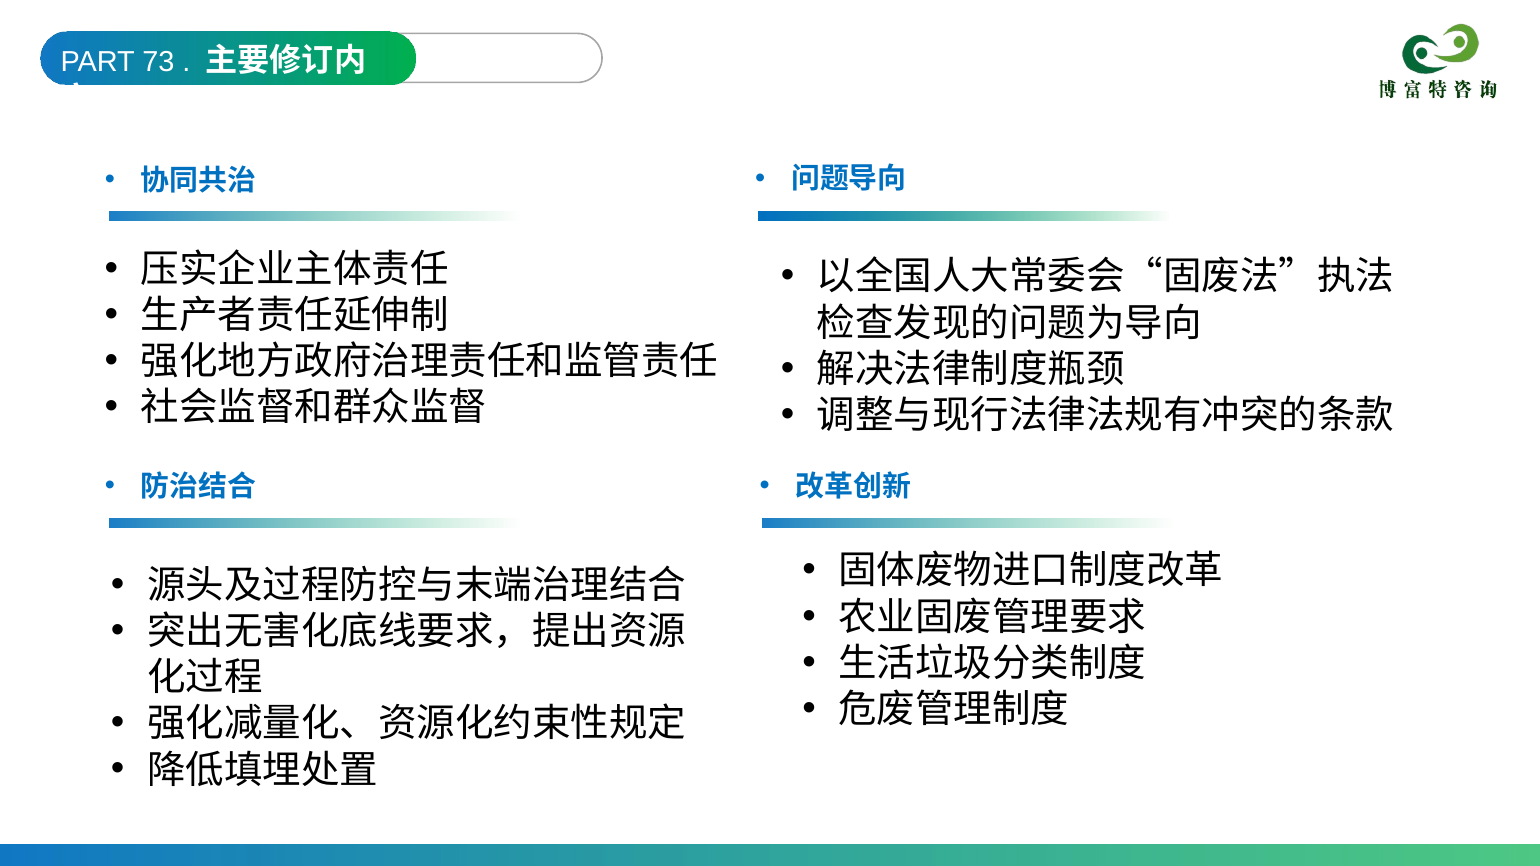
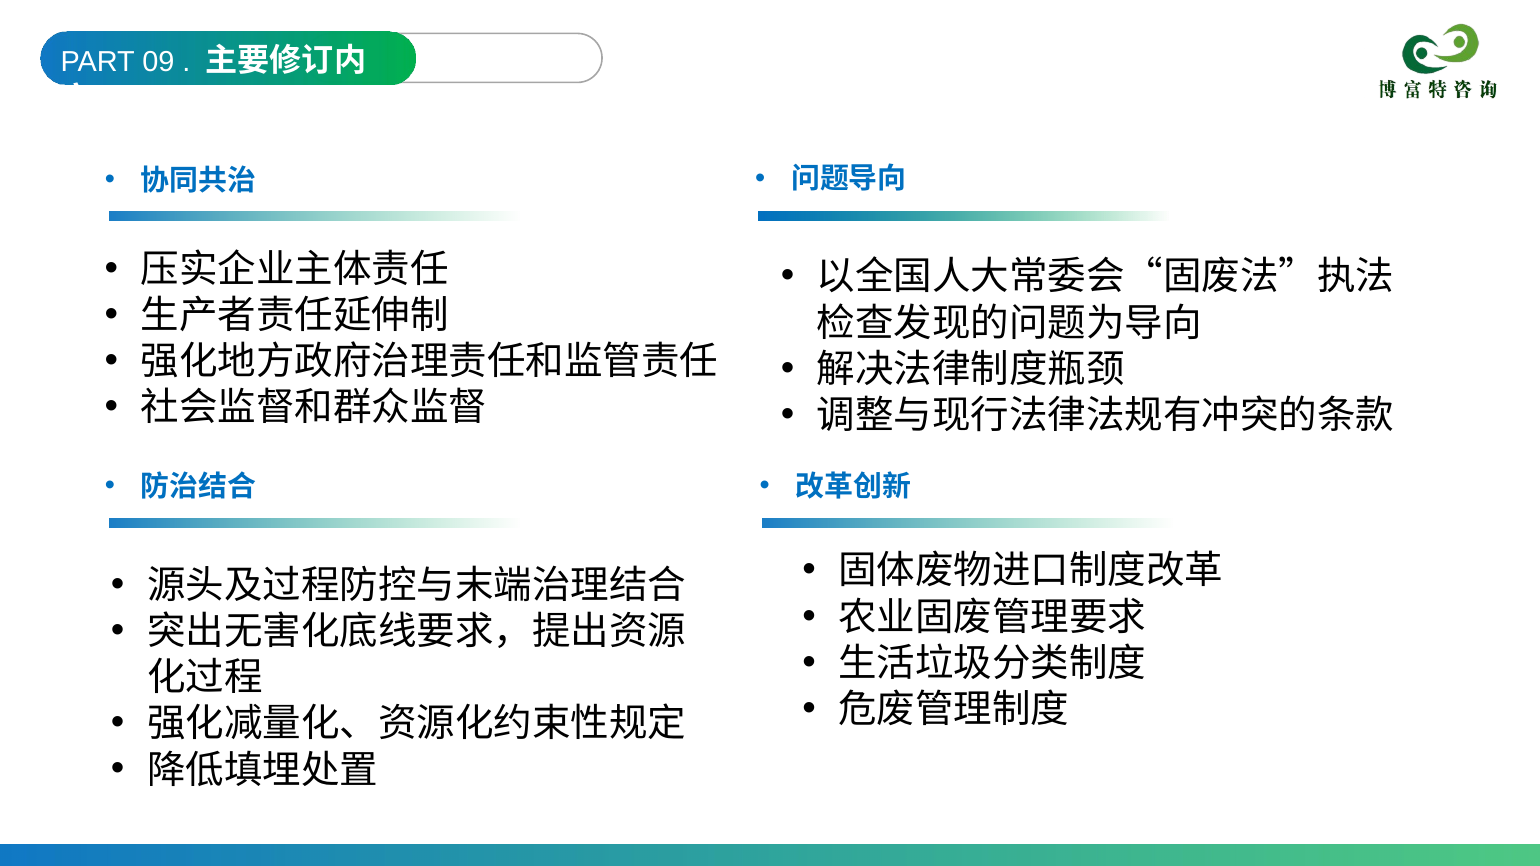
73: 73 -> 09
